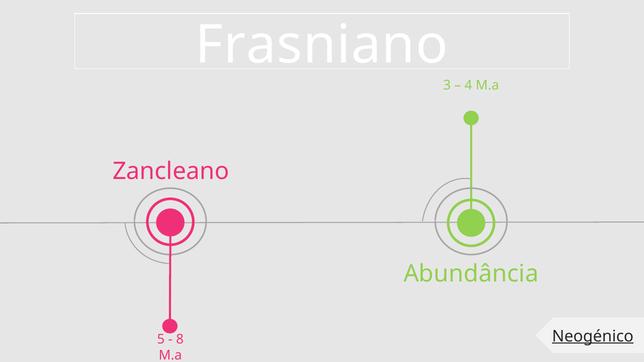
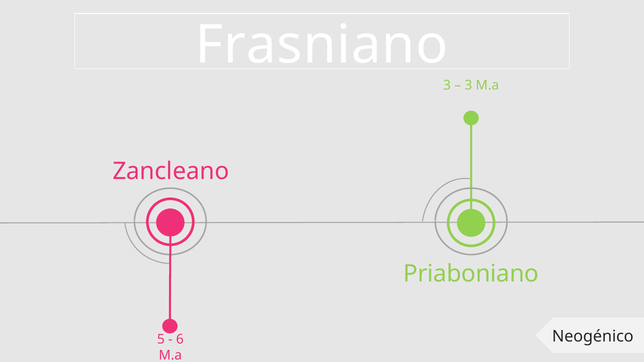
4 at (468, 86): 4 -> 3
Abundância: Abundância -> Priaboniano
Neogénico underline: present -> none
8: 8 -> 6
